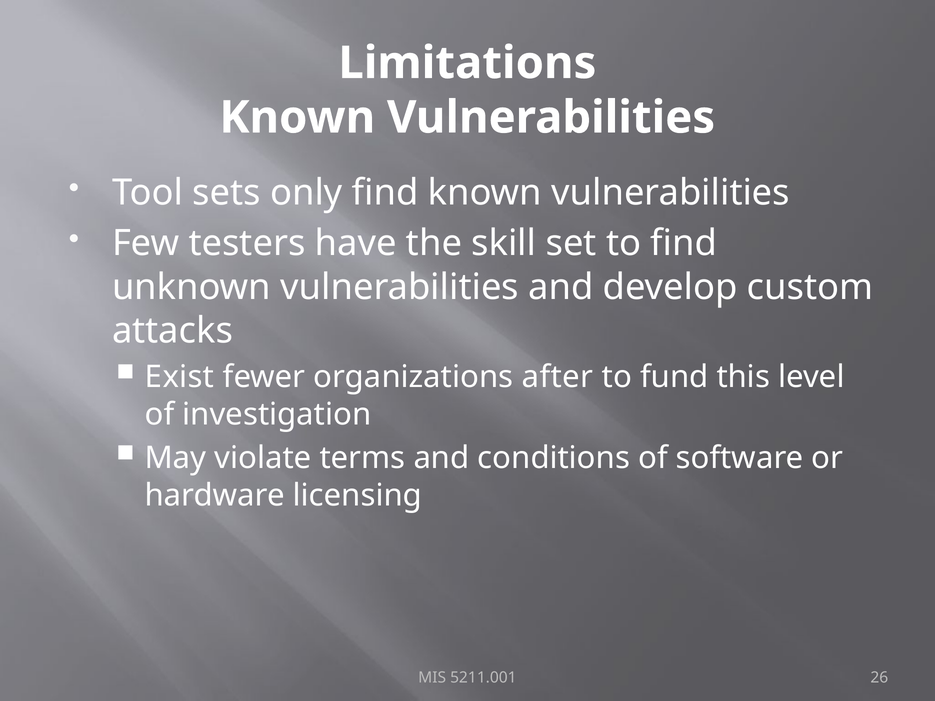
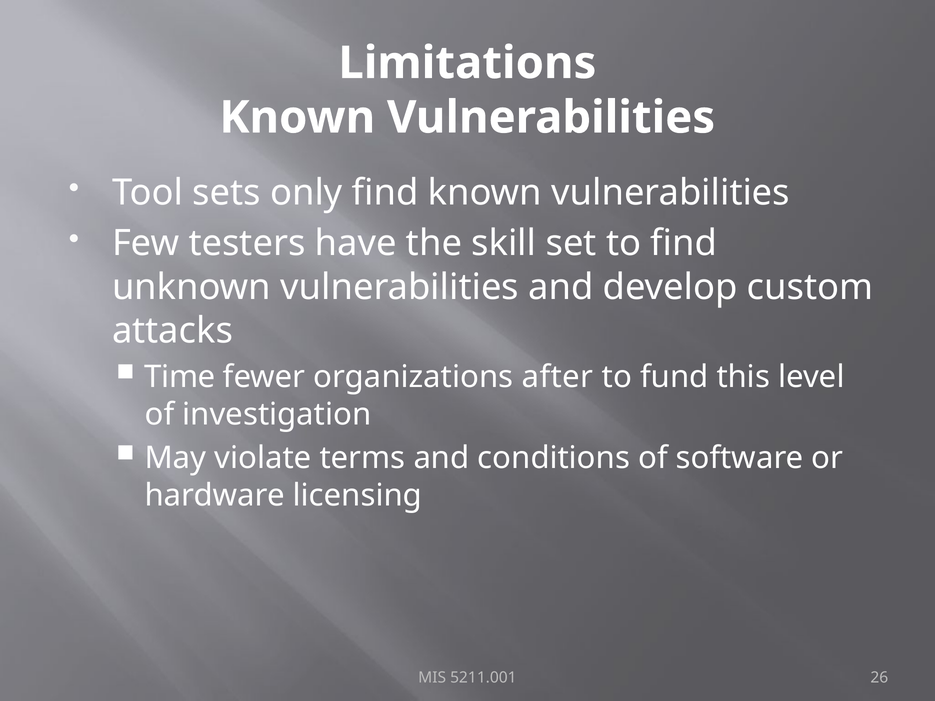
Exist: Exist -> Time
